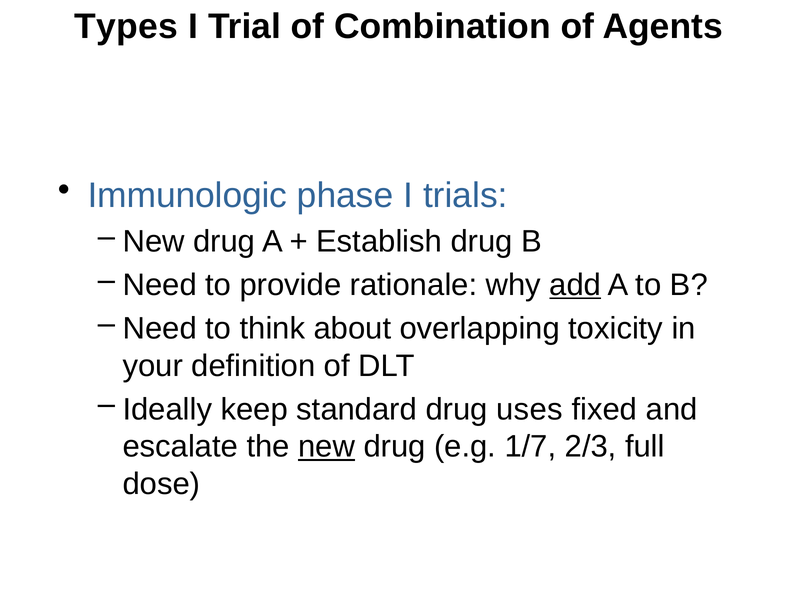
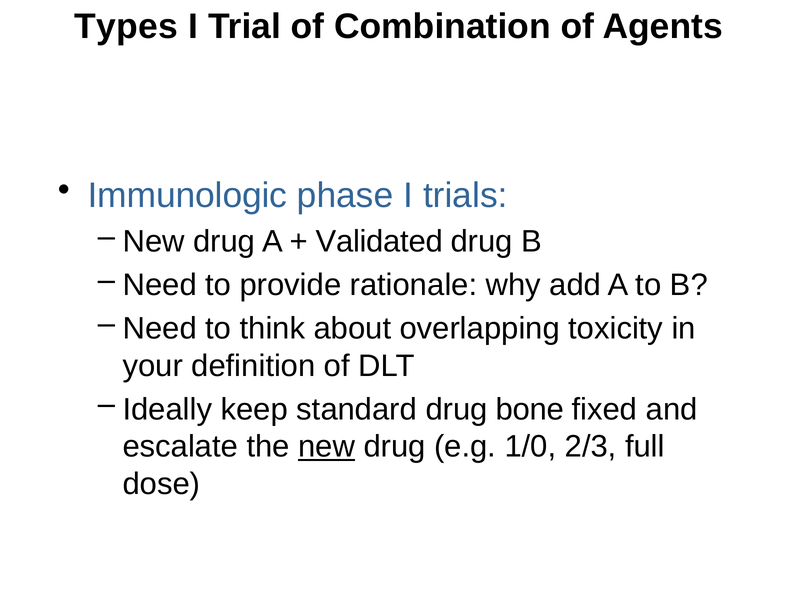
Establish: Establish -> Validated
add underline: present -> none
uses: uses -> bone
1/7: 1/7 -> 1/0
